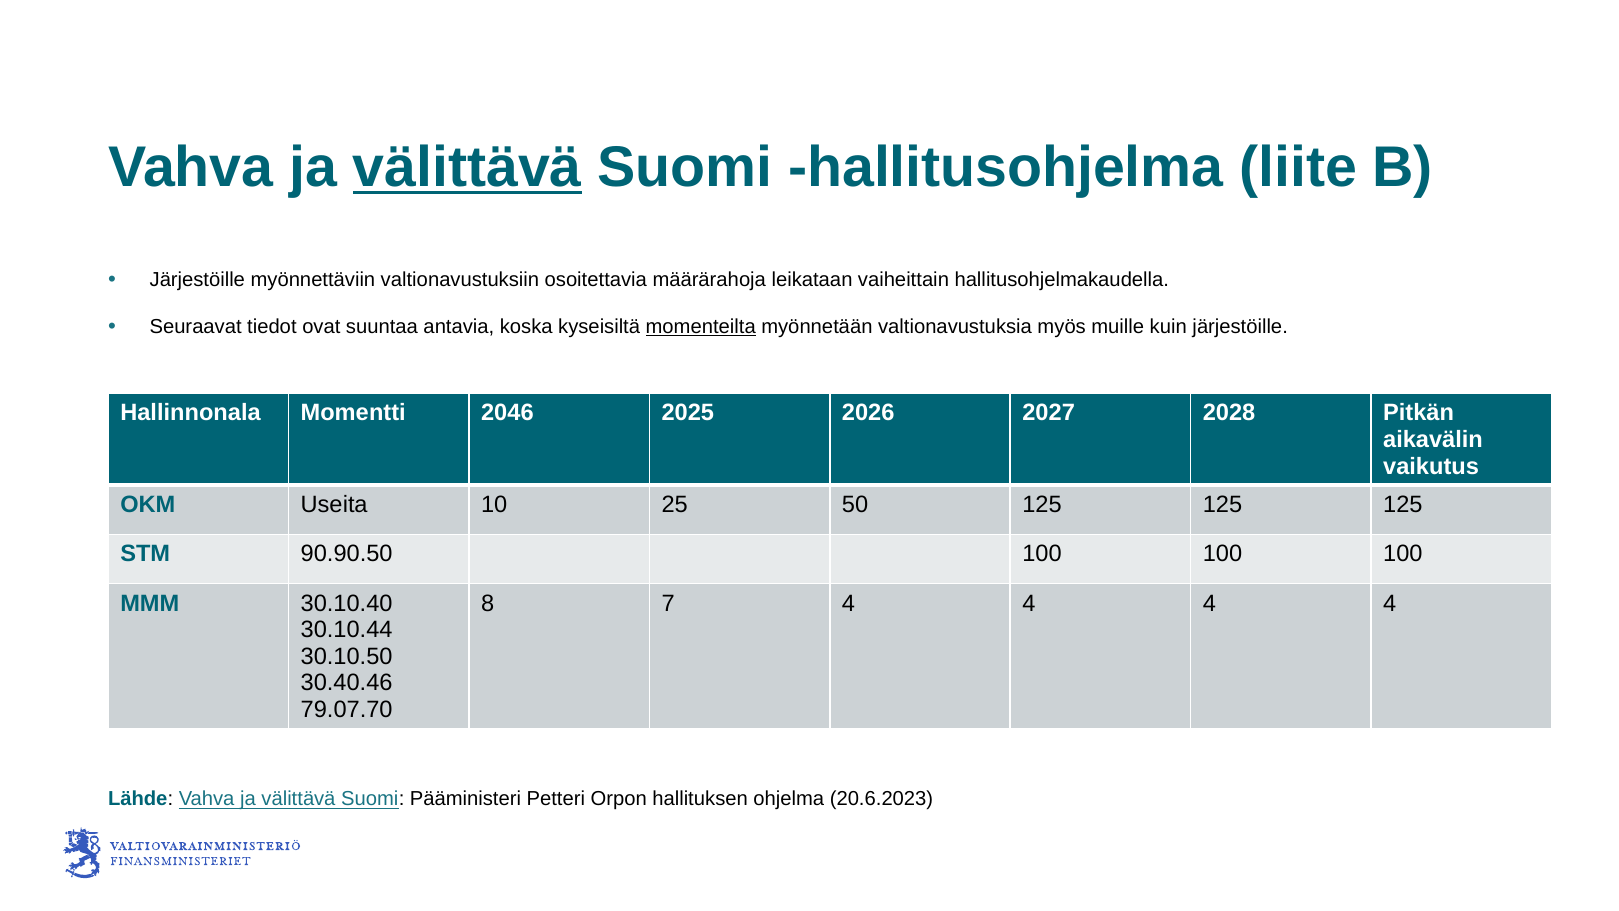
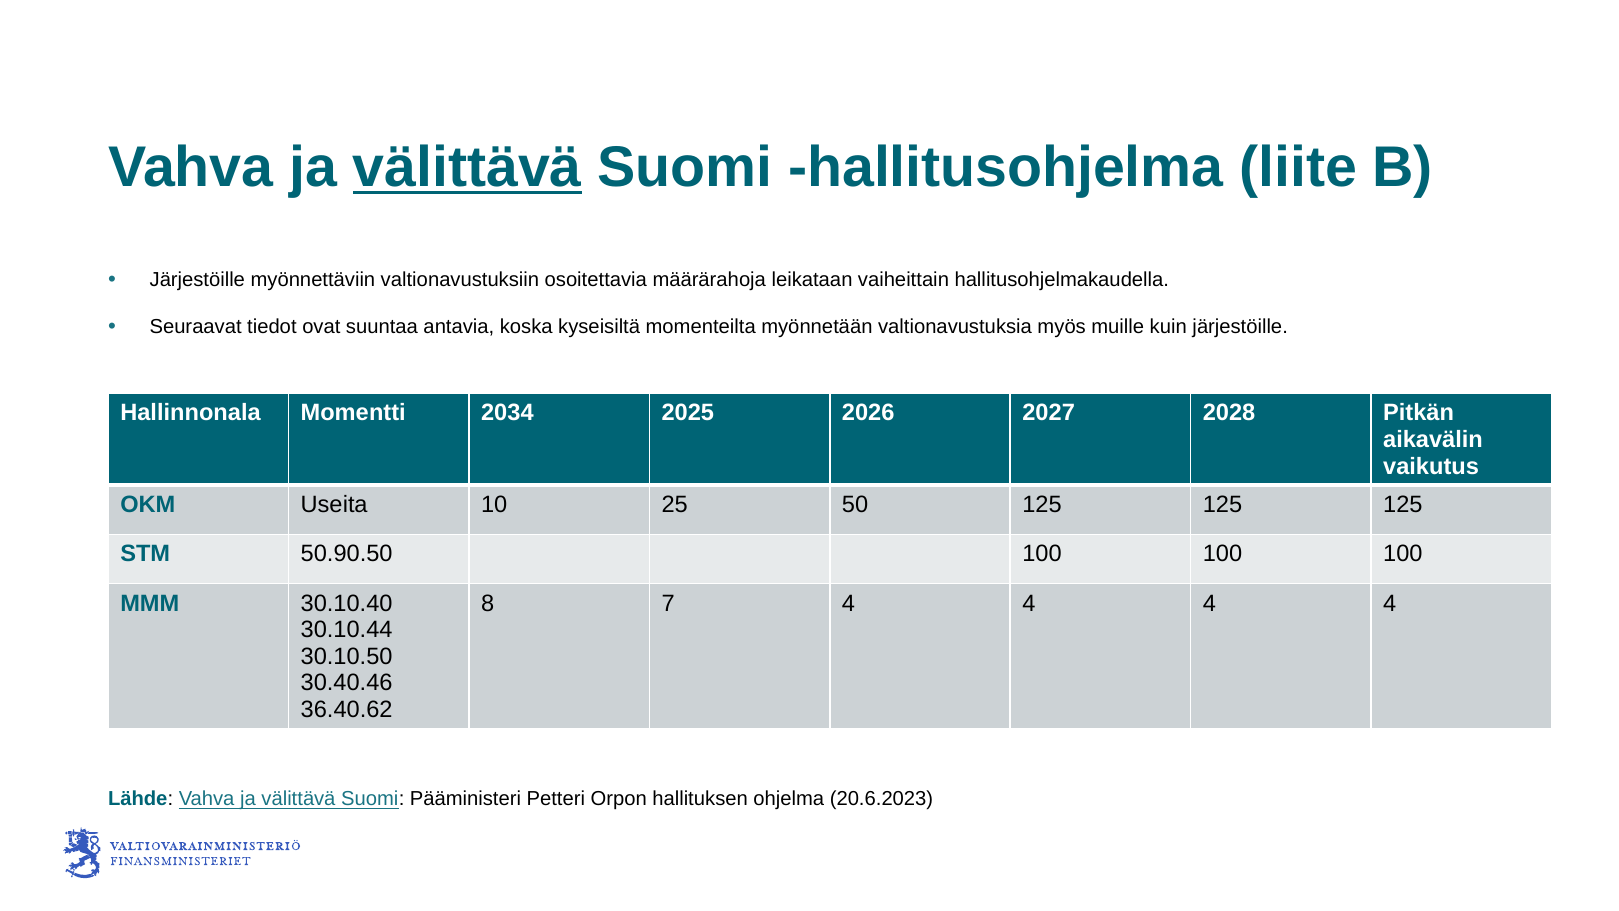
momenteilta underline: present -> none
2046: 2046 -> 2034
90.90.50: 90.90.50 -> 50.90.50
79.07.70: 79.07.70 -> 36.40.62
